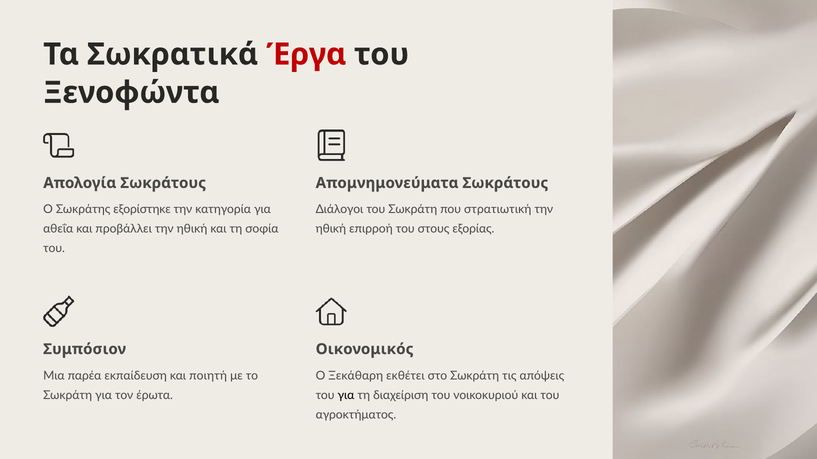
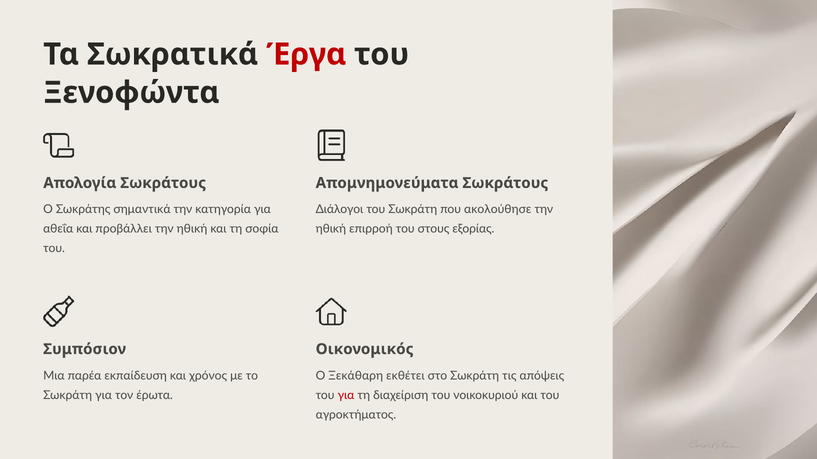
εξορίστηκε: εξορίστηκε -> σημαντικά
στρατιωτική: στρατιωτική -> ακολούθησε
ποιητή: ποιητή -> χρόνος
για at (346, 396) colour: black -> red
